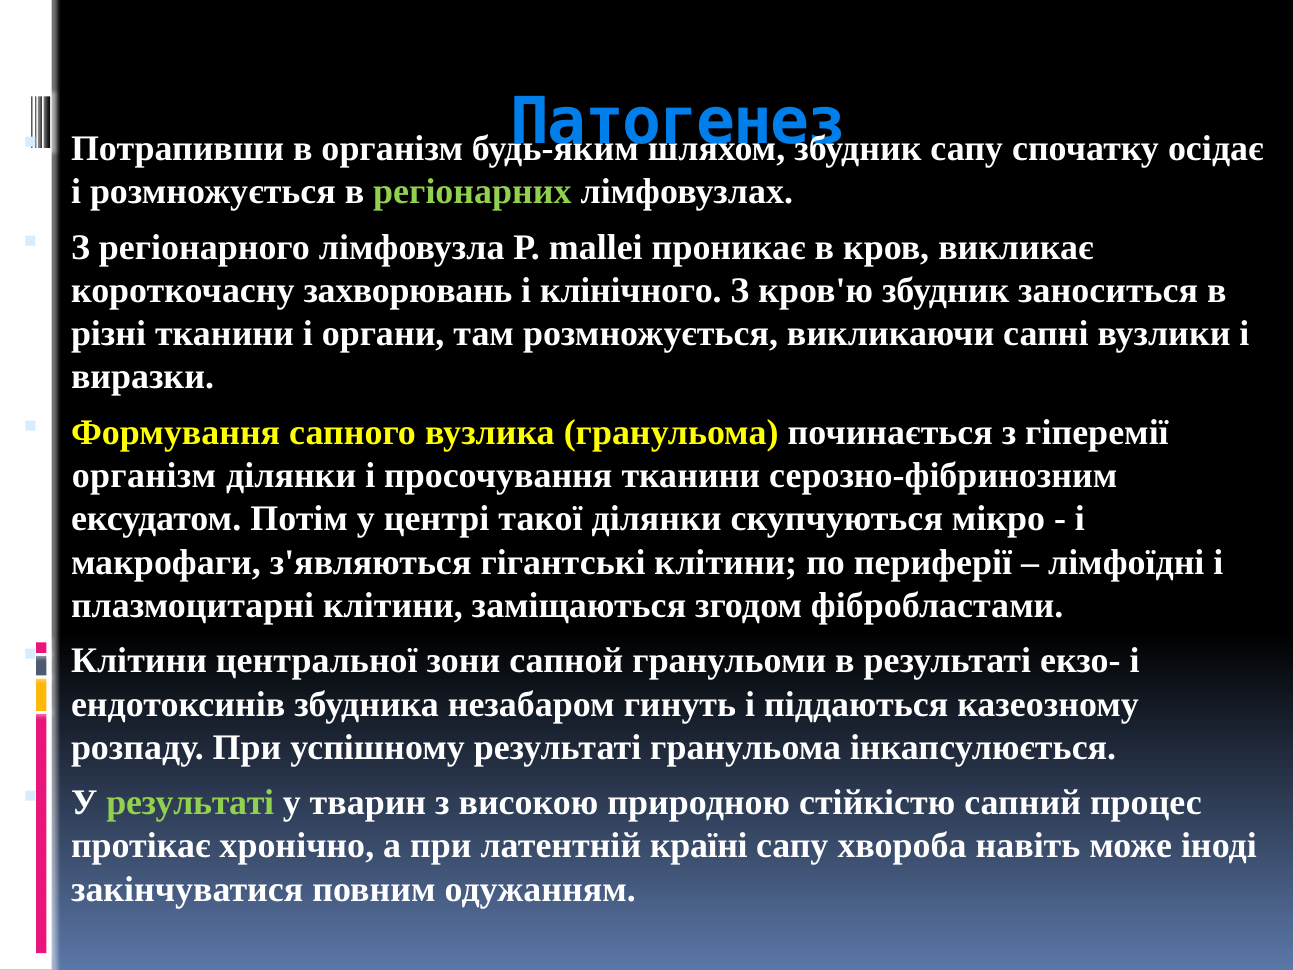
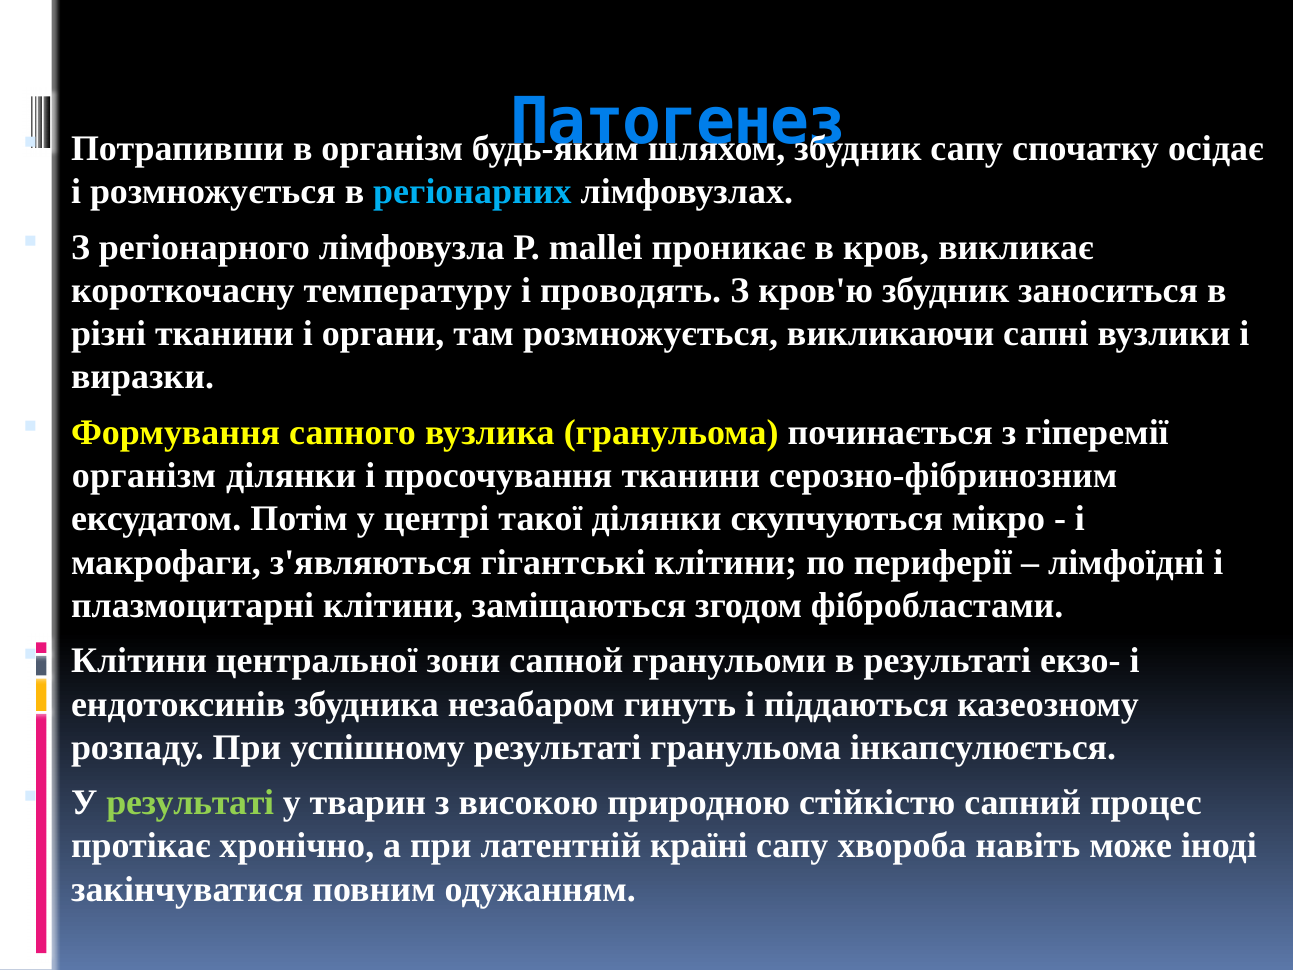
регіонарних colour: light green -> light blue
захворювань: захворювань -> температуру
клінічного: клінічного -> проводять
